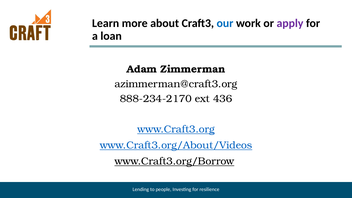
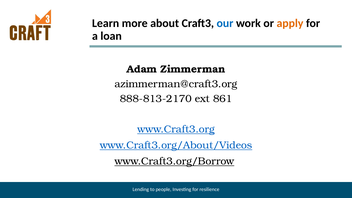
apply colour: purple -> orange
888-234-2170: 888-234-2170 -> 888-813-2170
436: 436 -> 861
